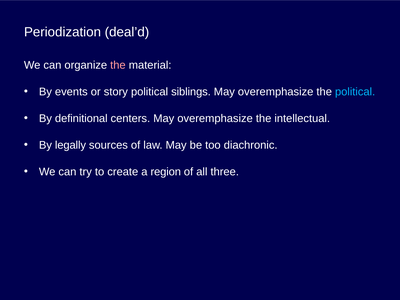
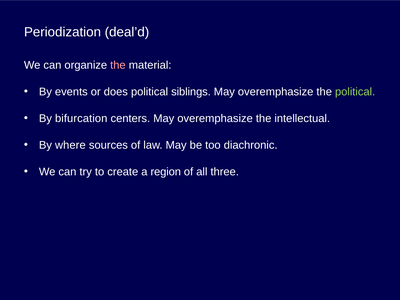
story: story -> does
political at (355, 92) colour: light blue -> light green
definitional: definitional -> bifurcation
legally: legally -> where
